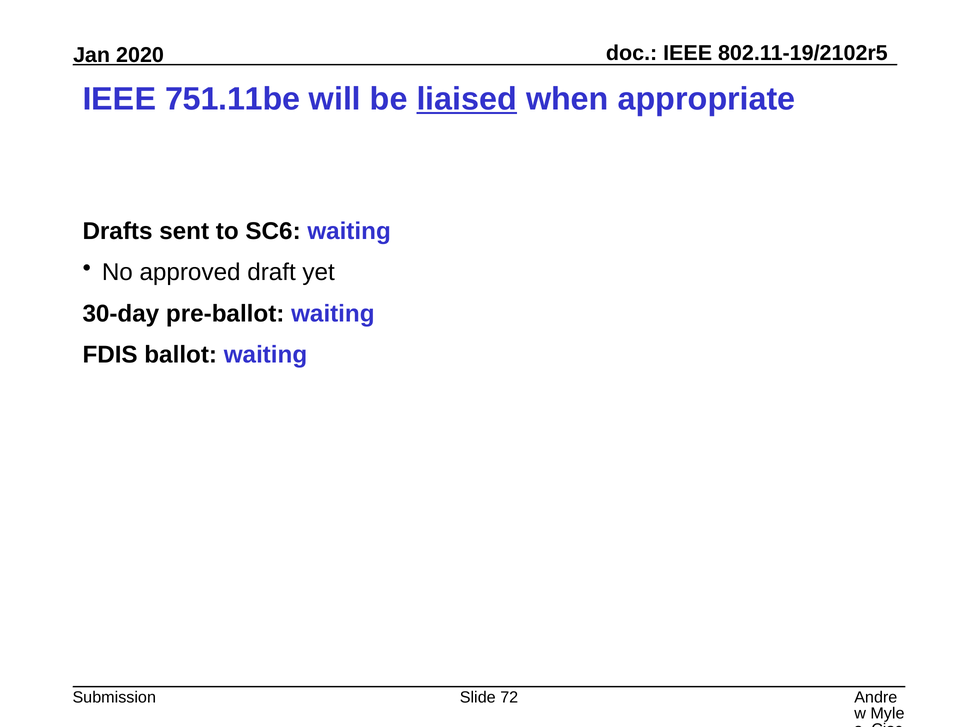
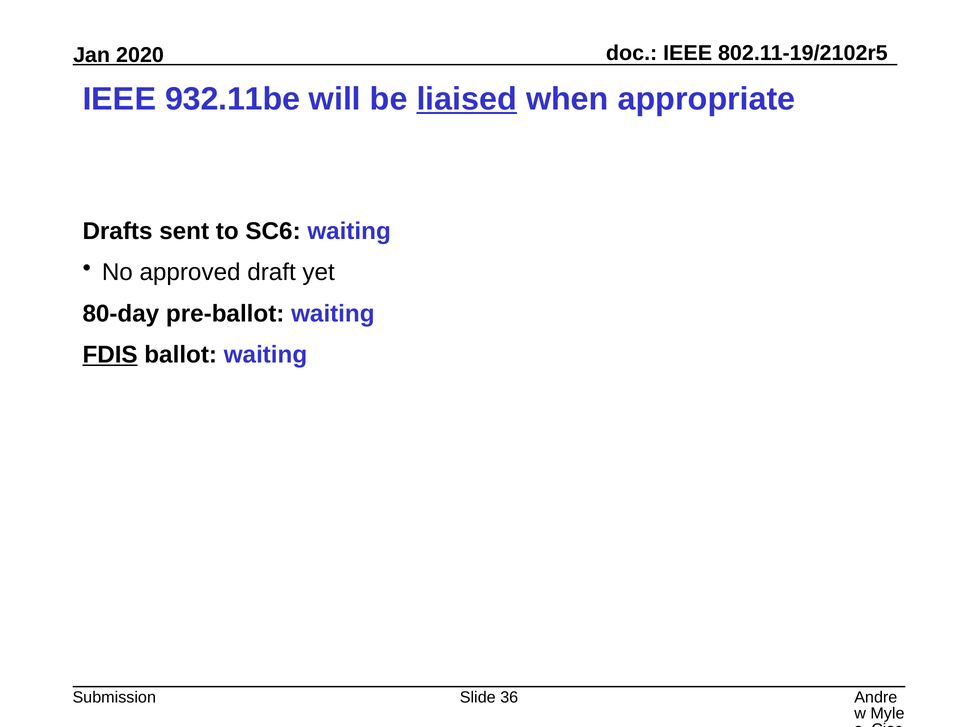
751.11be: 751.11be -> 932.11be
30-day: 30-day -> 80-day
FDIS underline: none -> present
72: 72 -> 36
